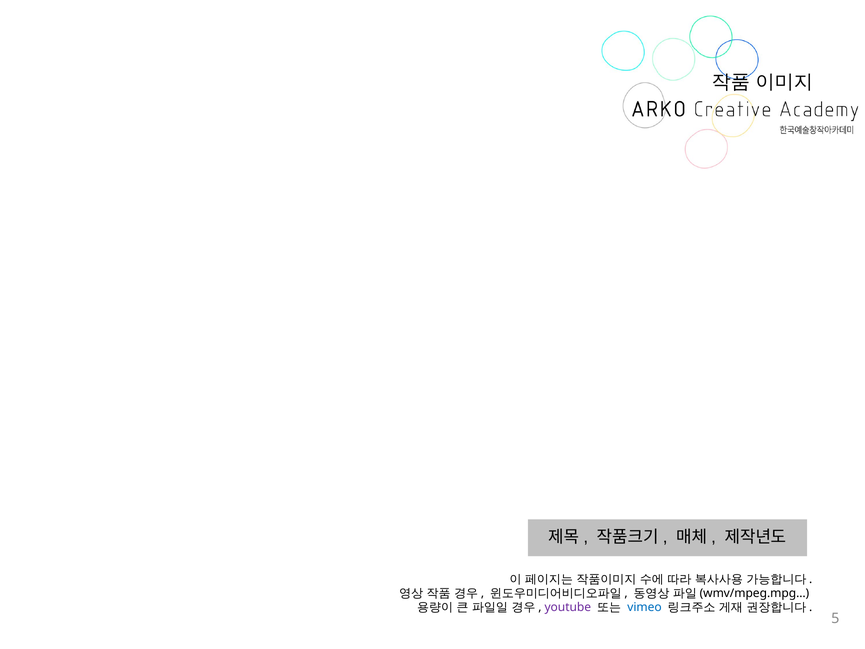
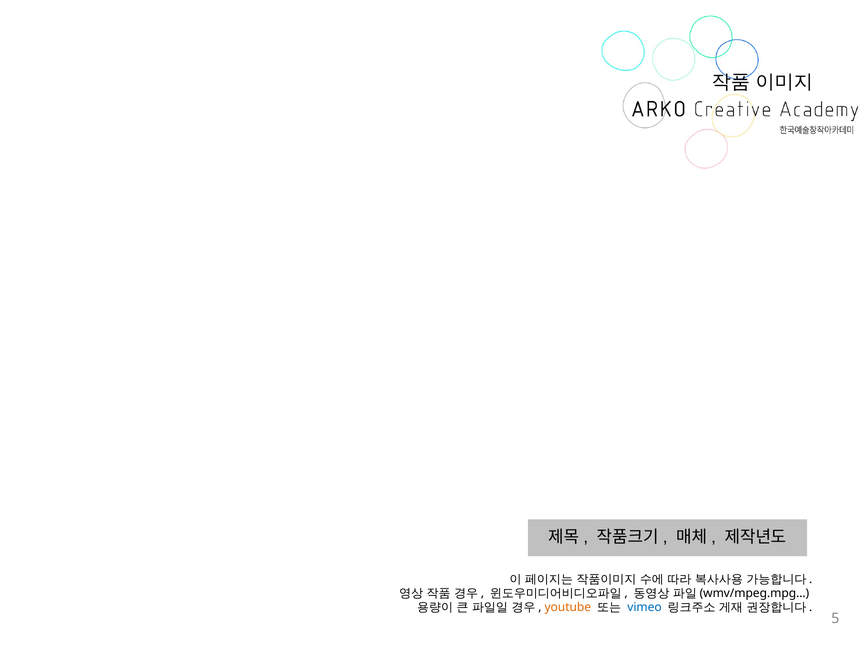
youtube colour: purple -> orange
